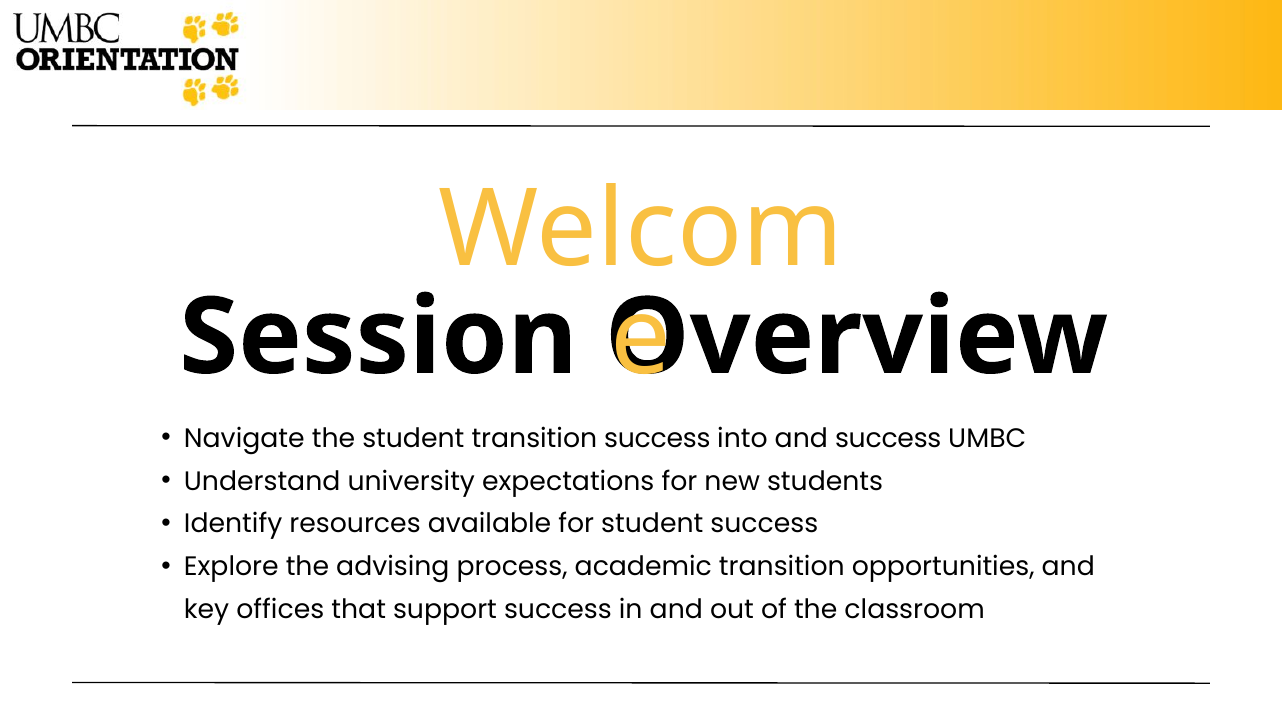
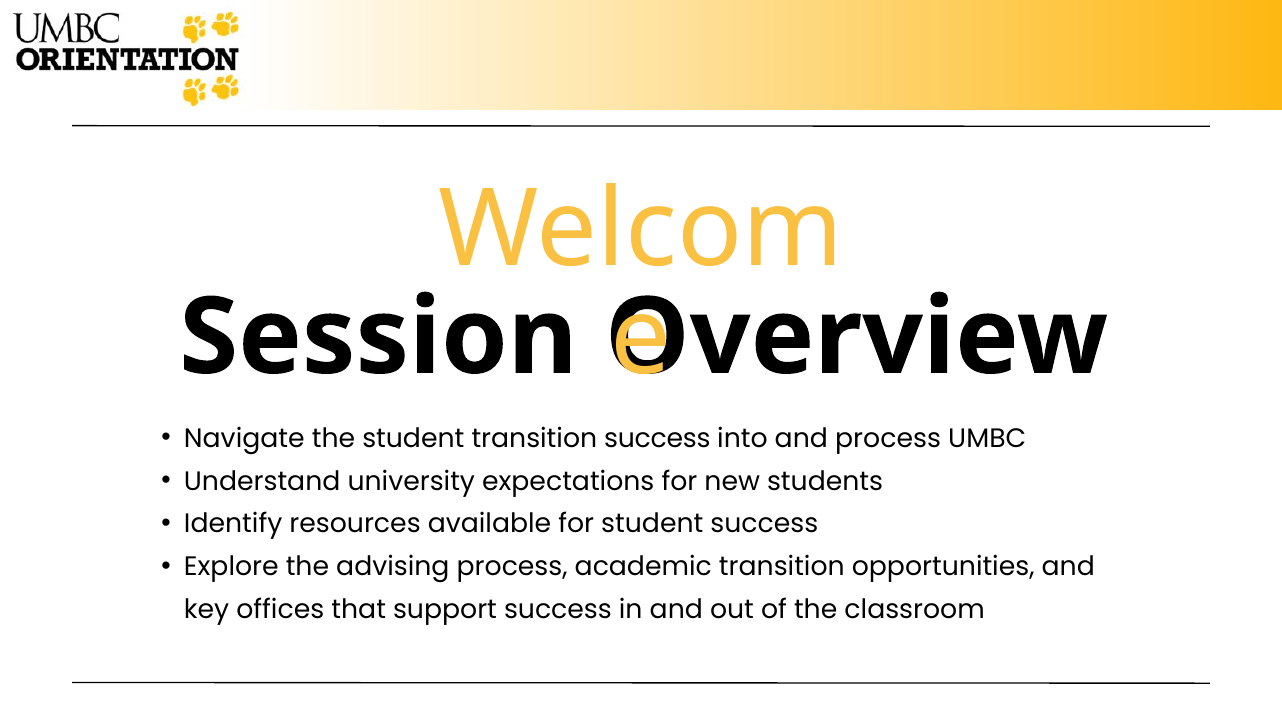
and success: success -> process
